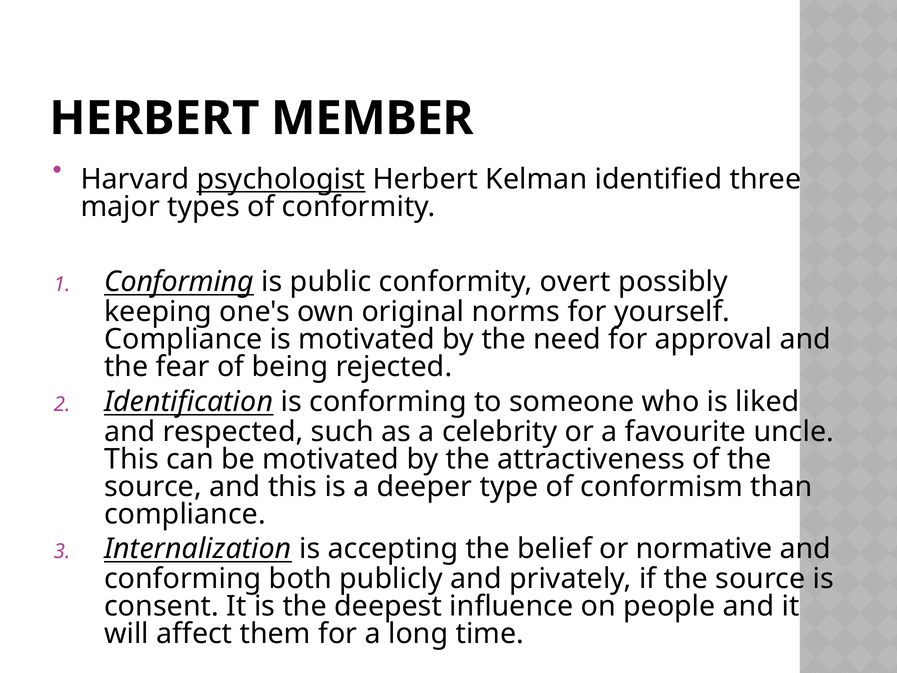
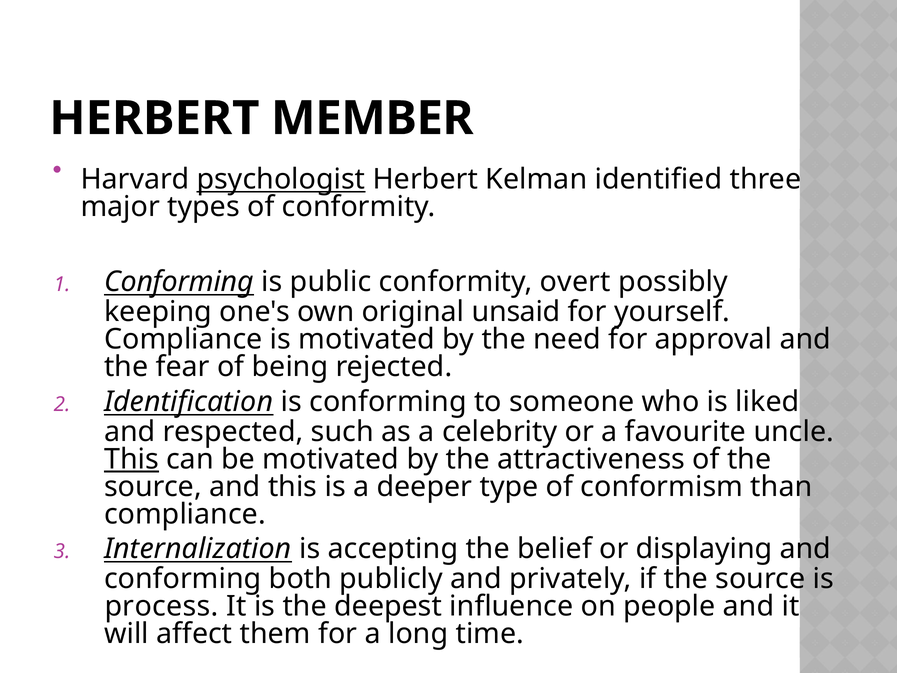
norms: norms -> unsaid
This at (131, 459) underline: none -> present
normative: normative -> displaying
consent: consent -> process
